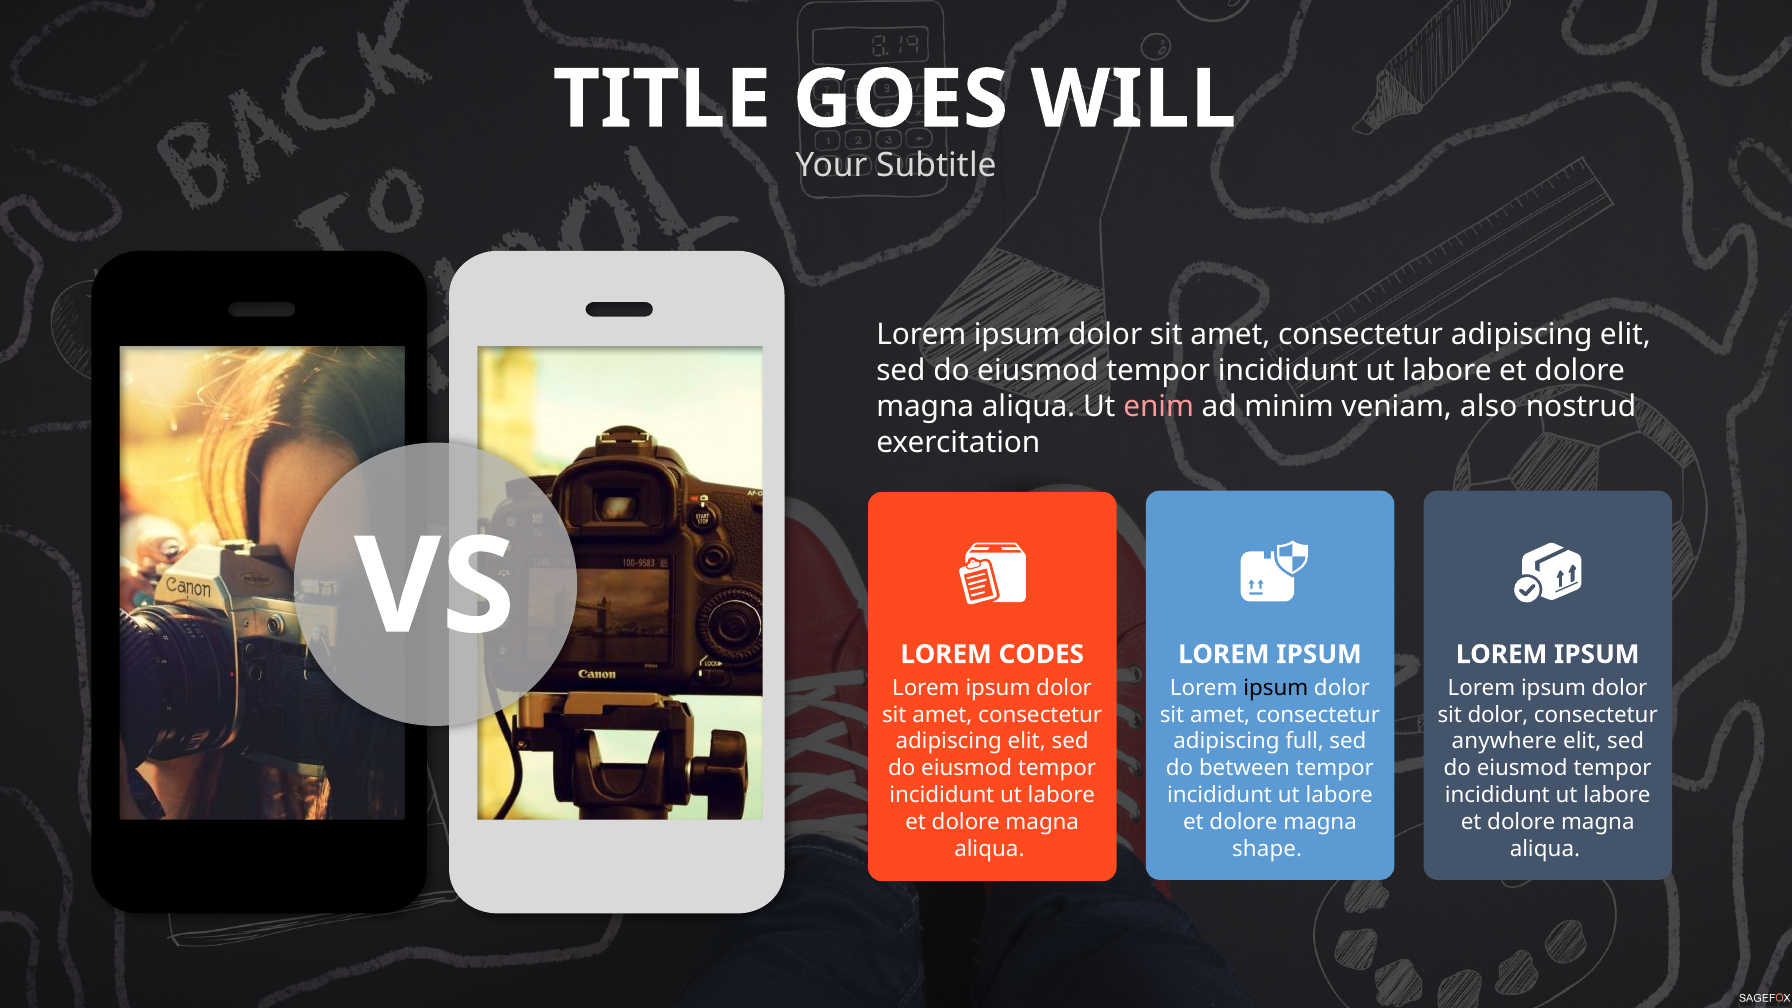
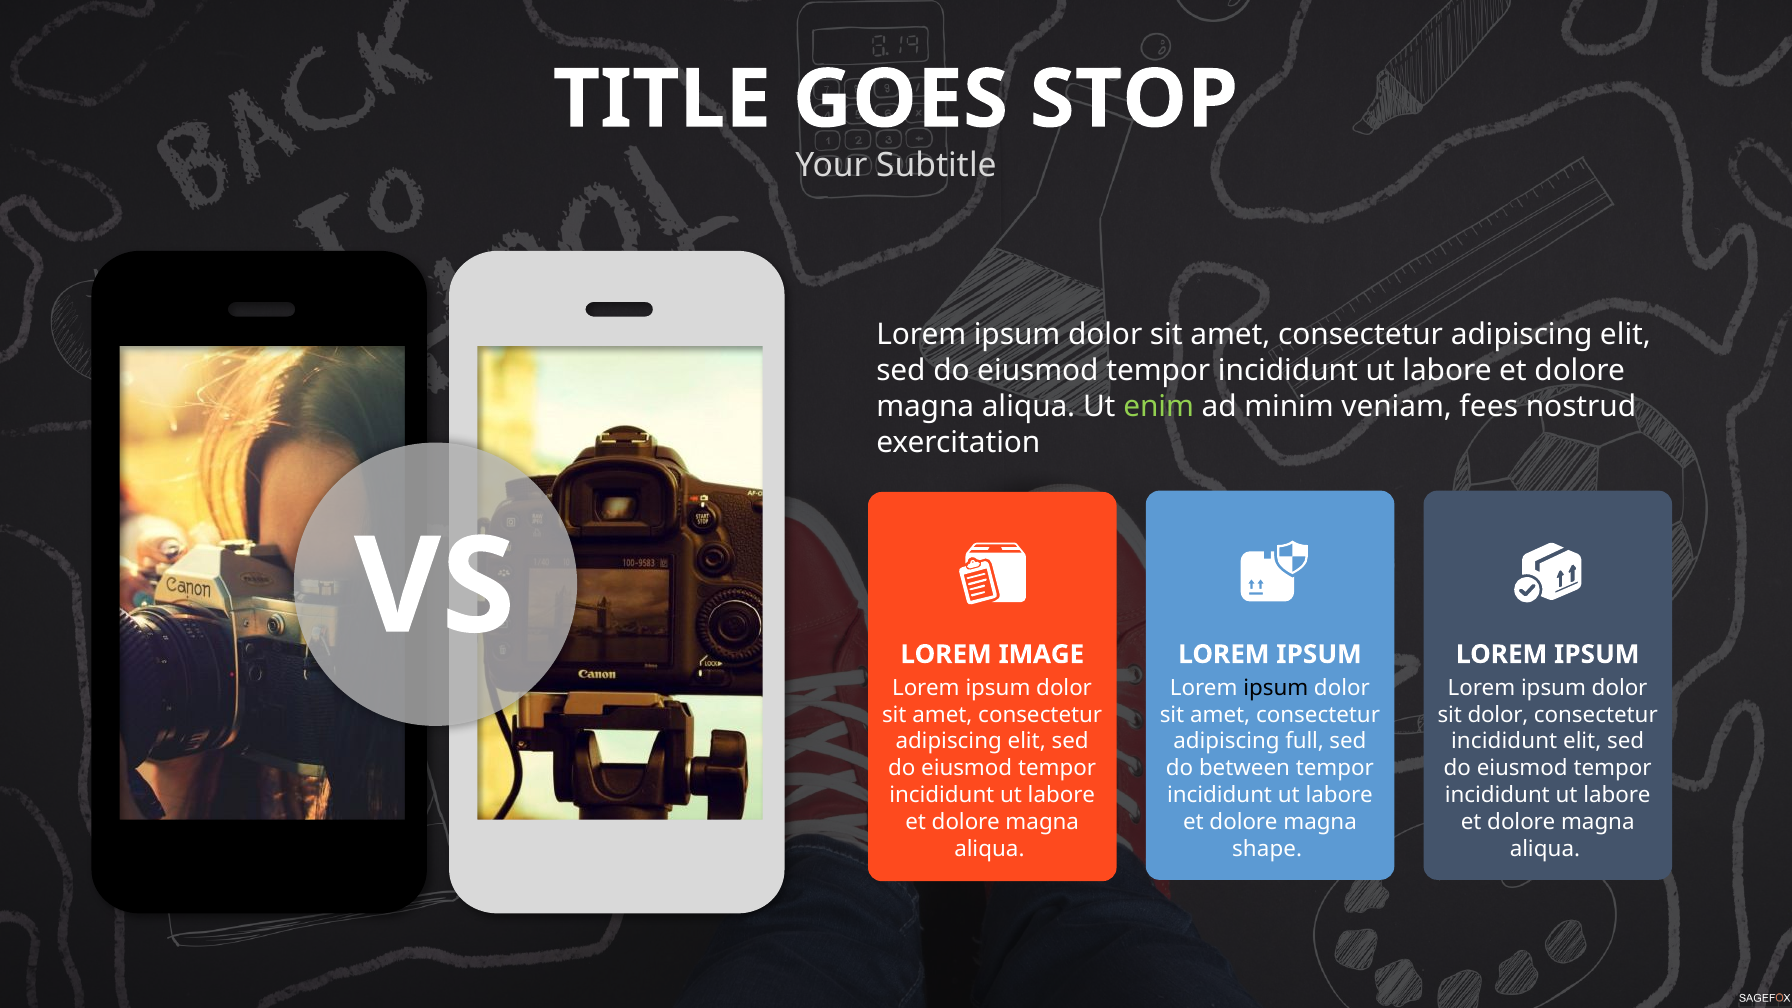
WILL: WILL -> STOP
enim colour: pink -> light green
also: also -> fees
CODES: CODES -> IMAGE
anywhere at (1504, 741): anywhere -> incididunt
